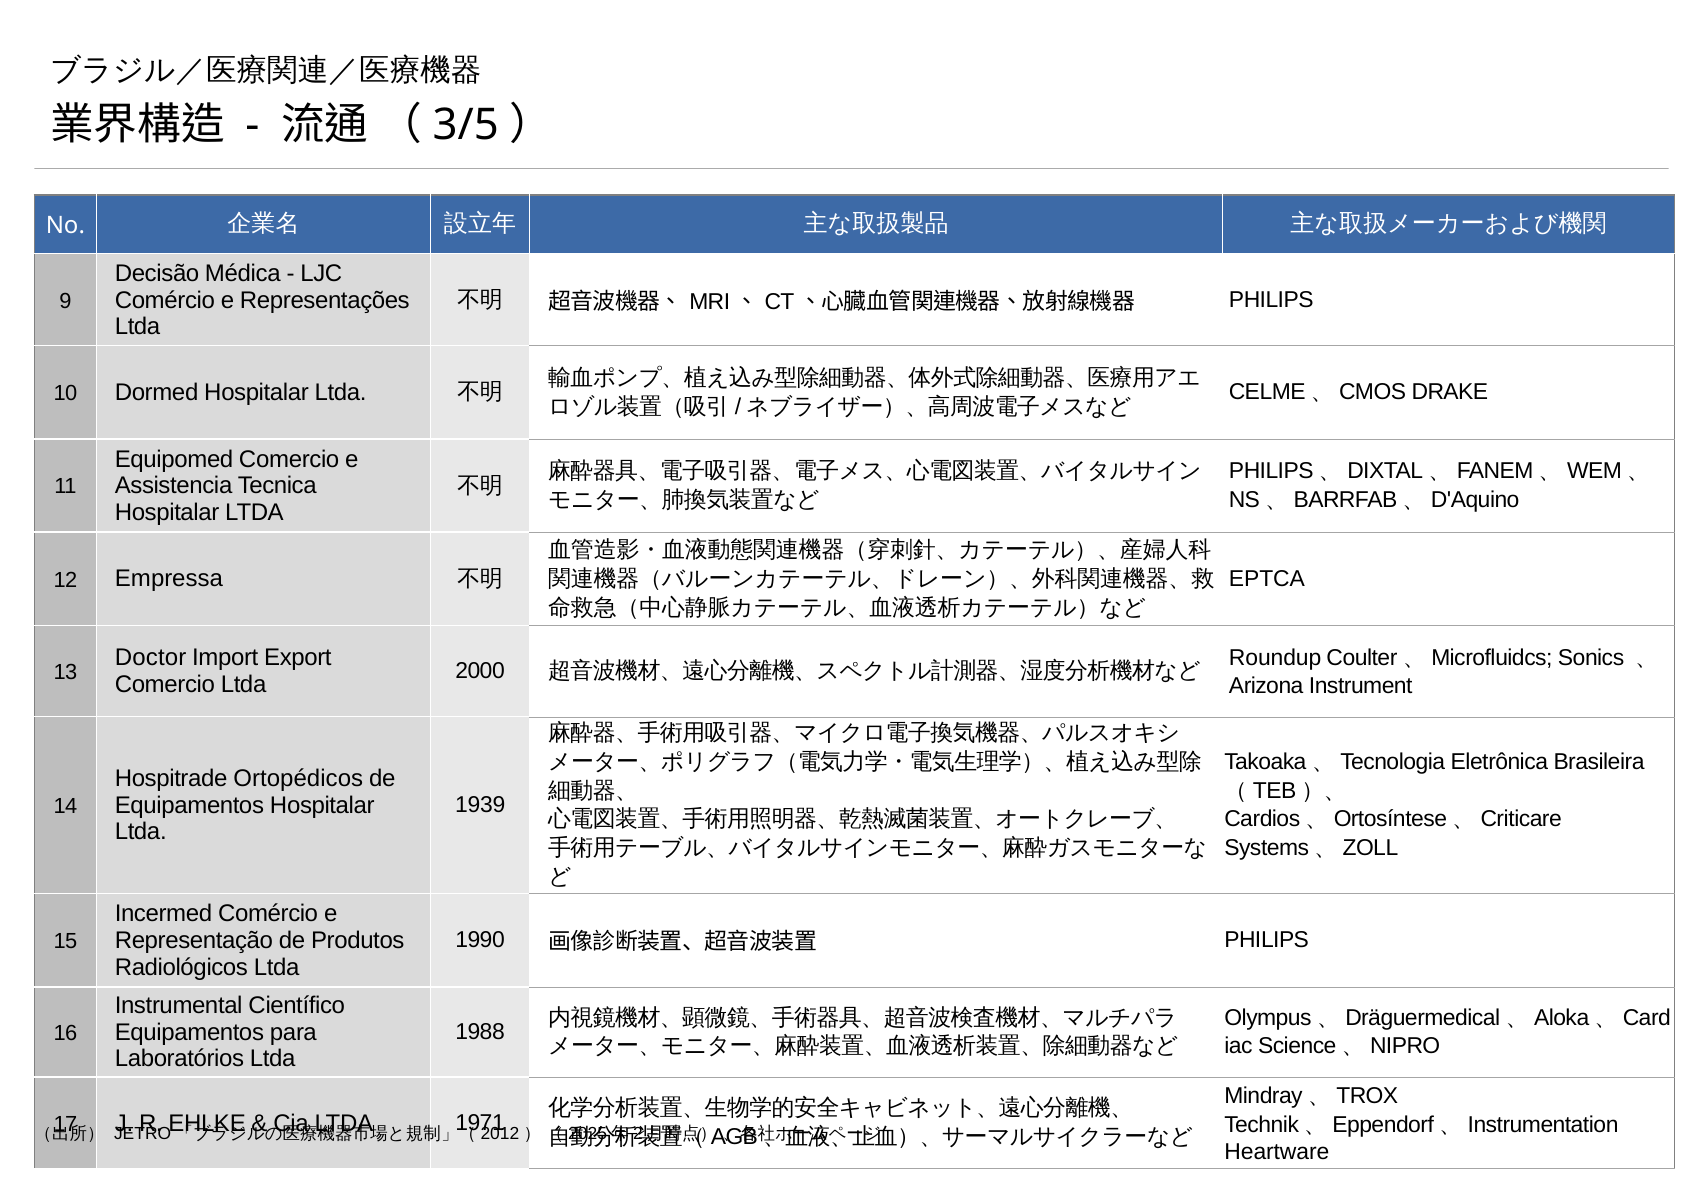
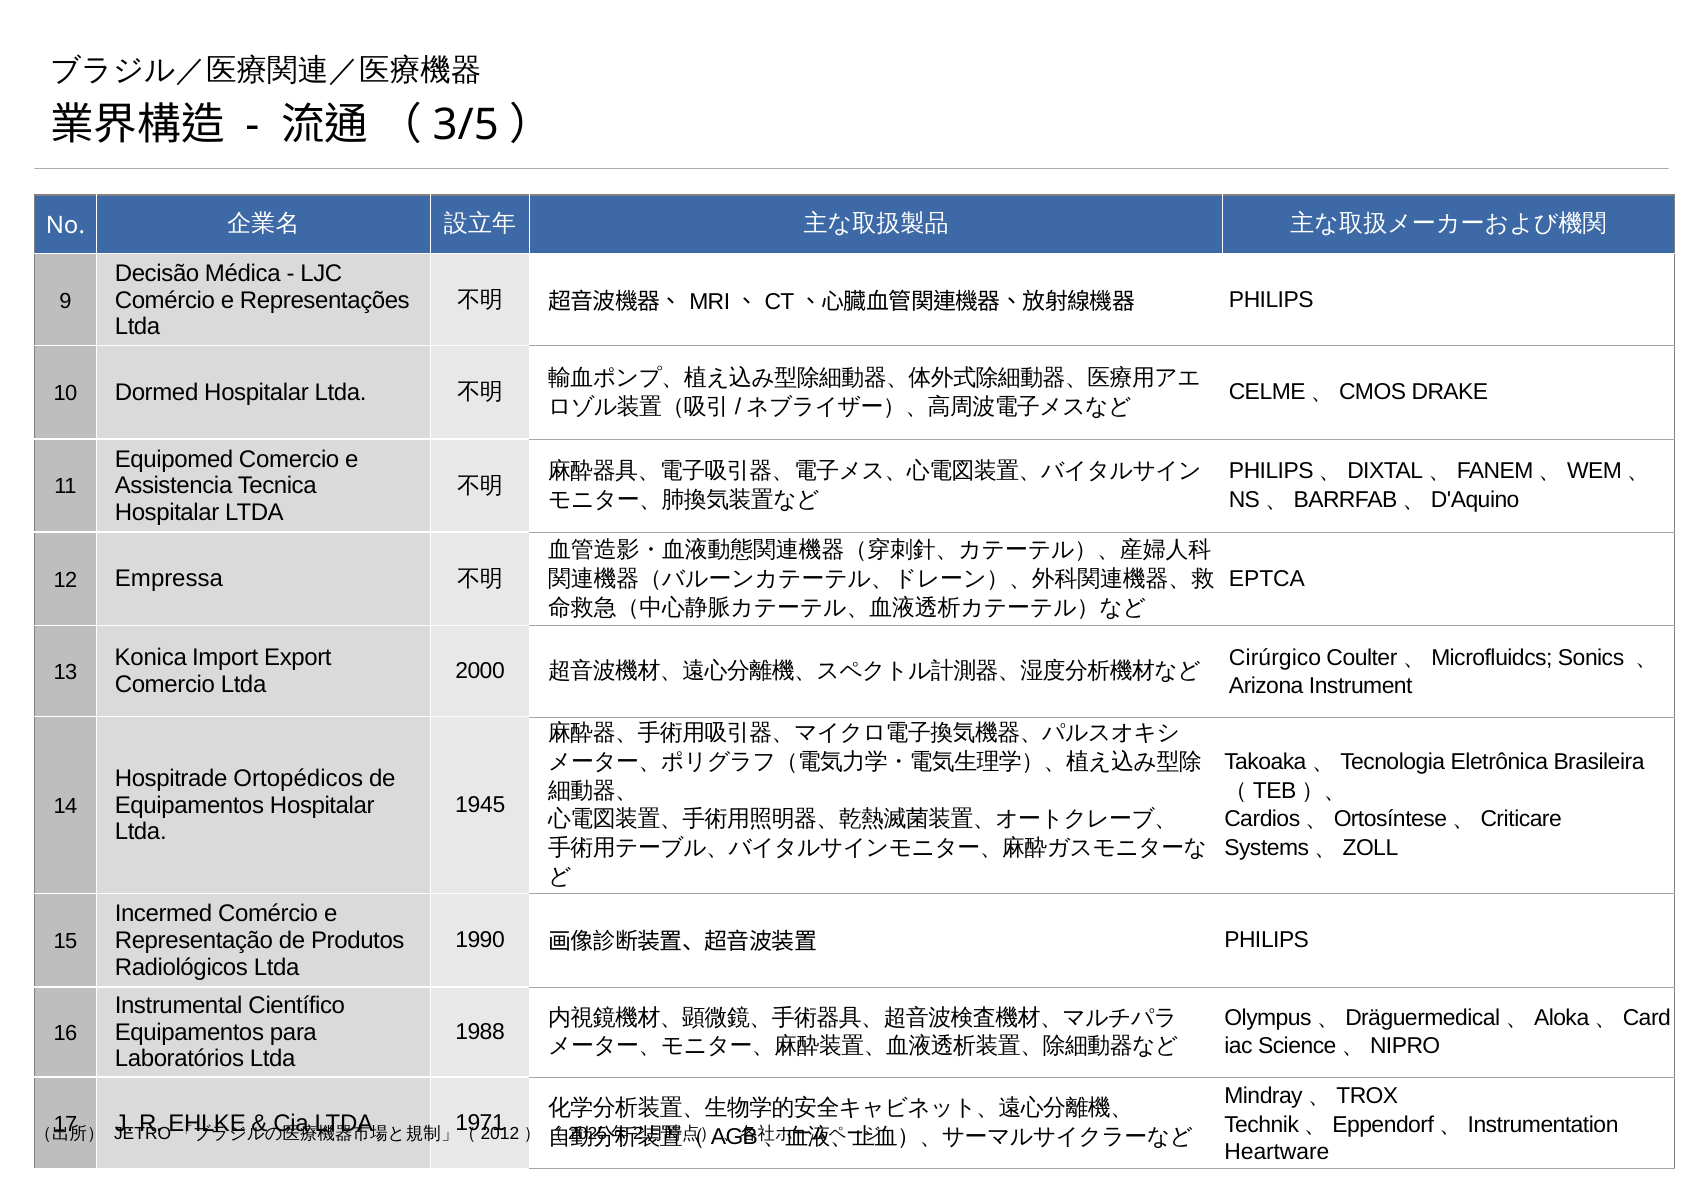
Doctor: Doctor -> Konica
Roundup: Roundup -> Cirúrgico
1939: 1939 -> 1945
